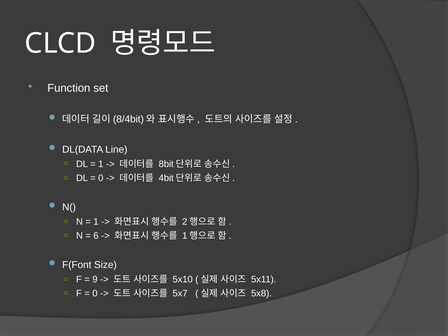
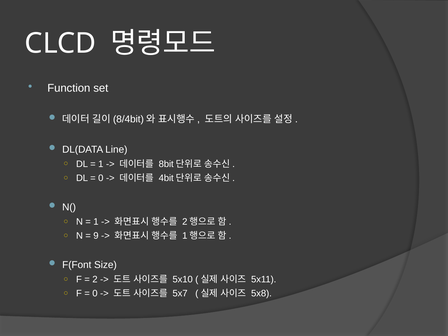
6: 6 -> 9
9: 9 -> 2
